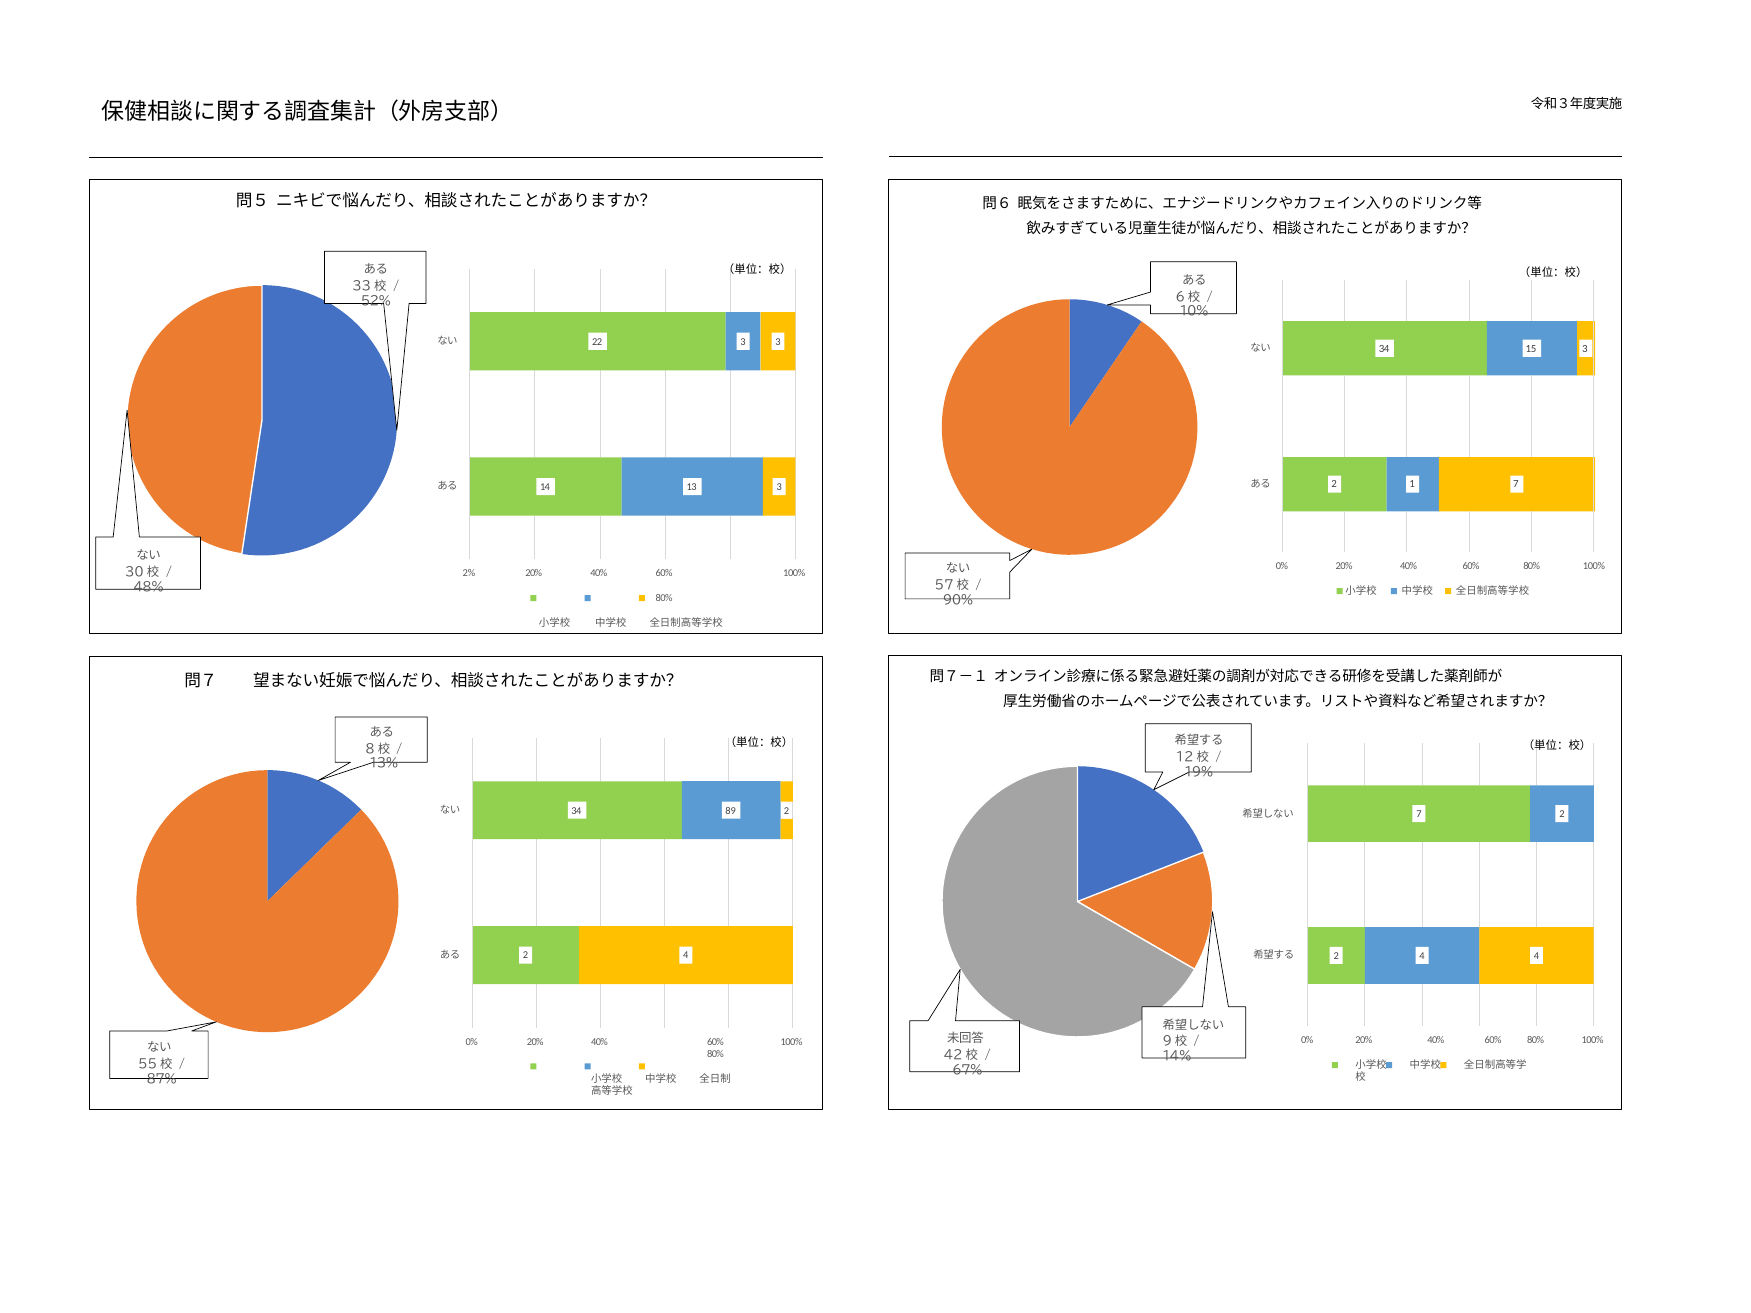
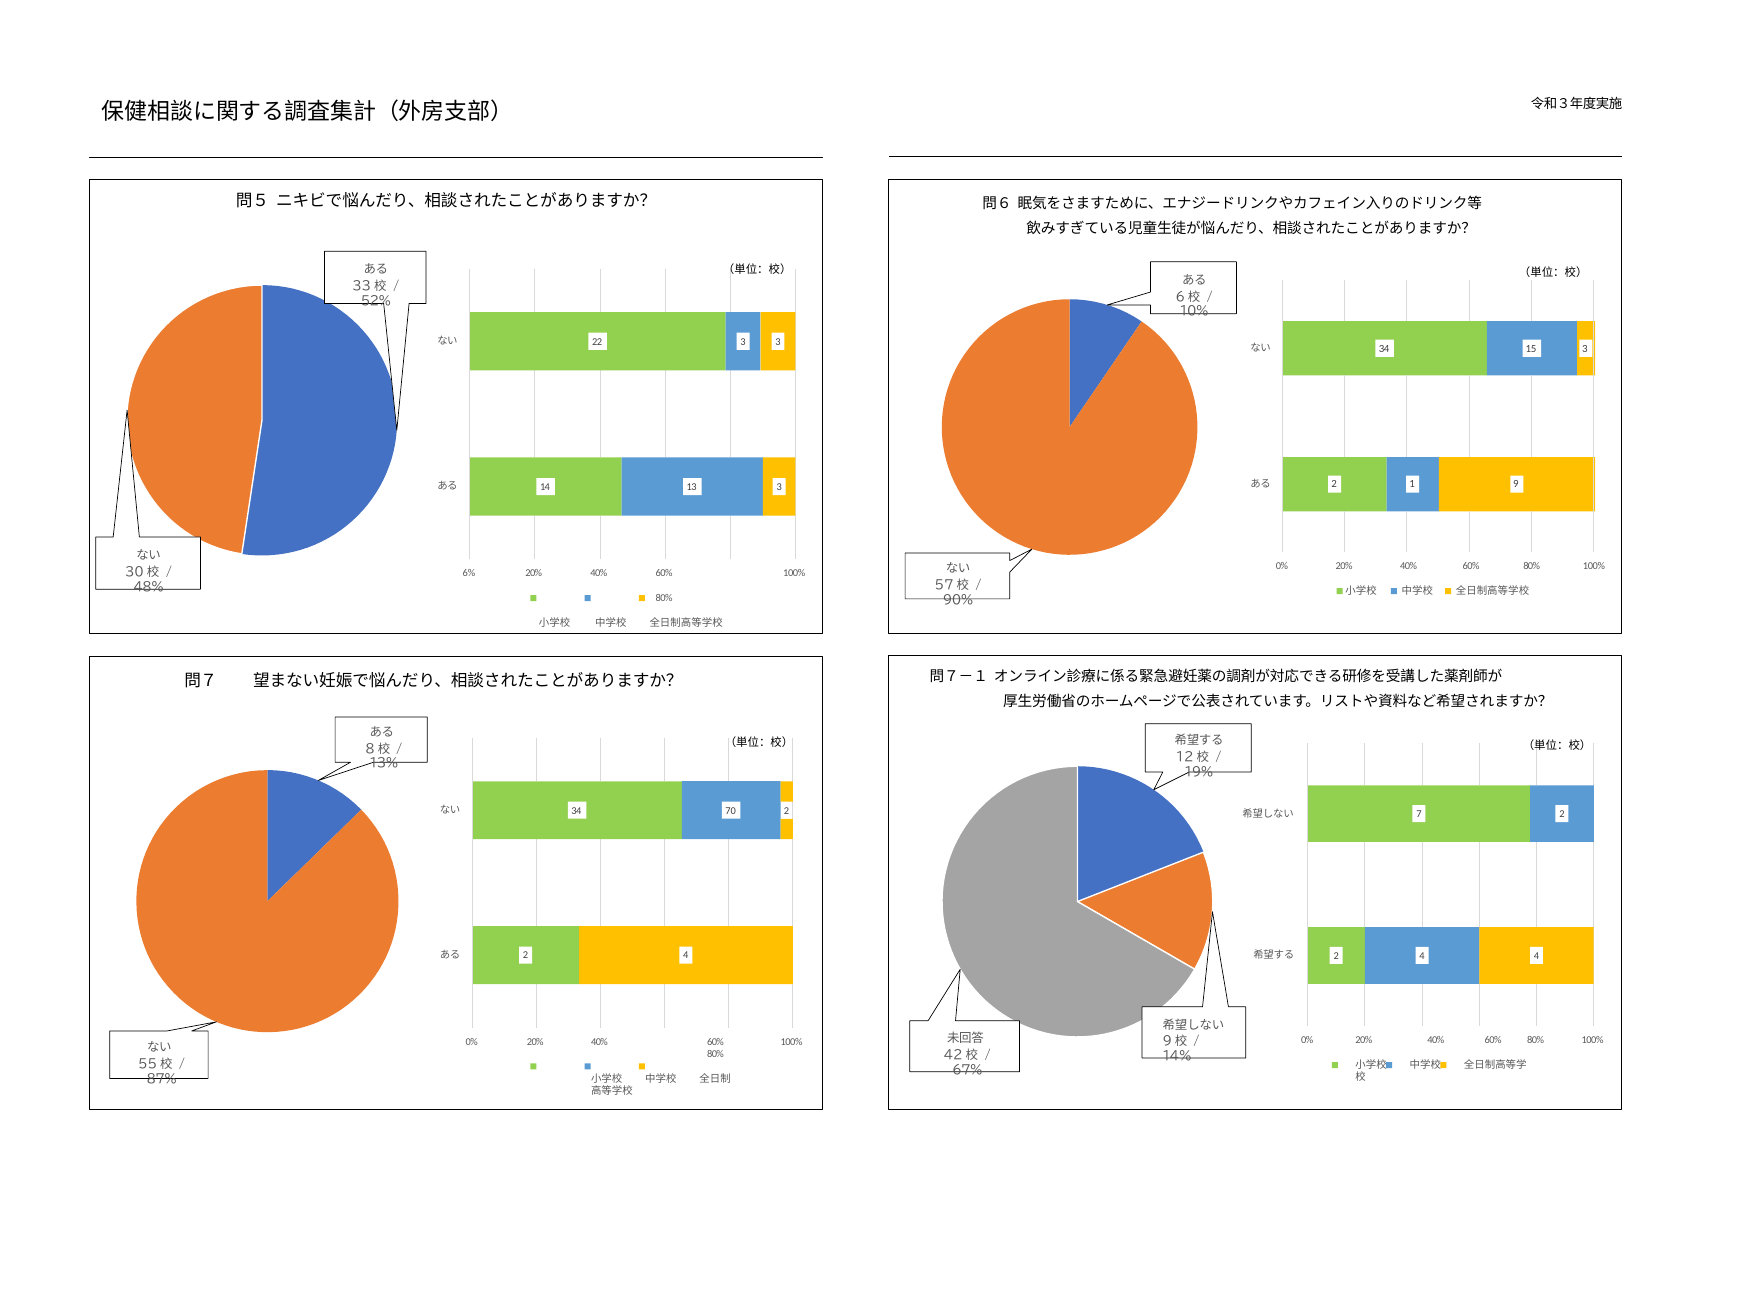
1 7: 7 -> 9
2%: 2% -> 6%
89: 89 -> 70
